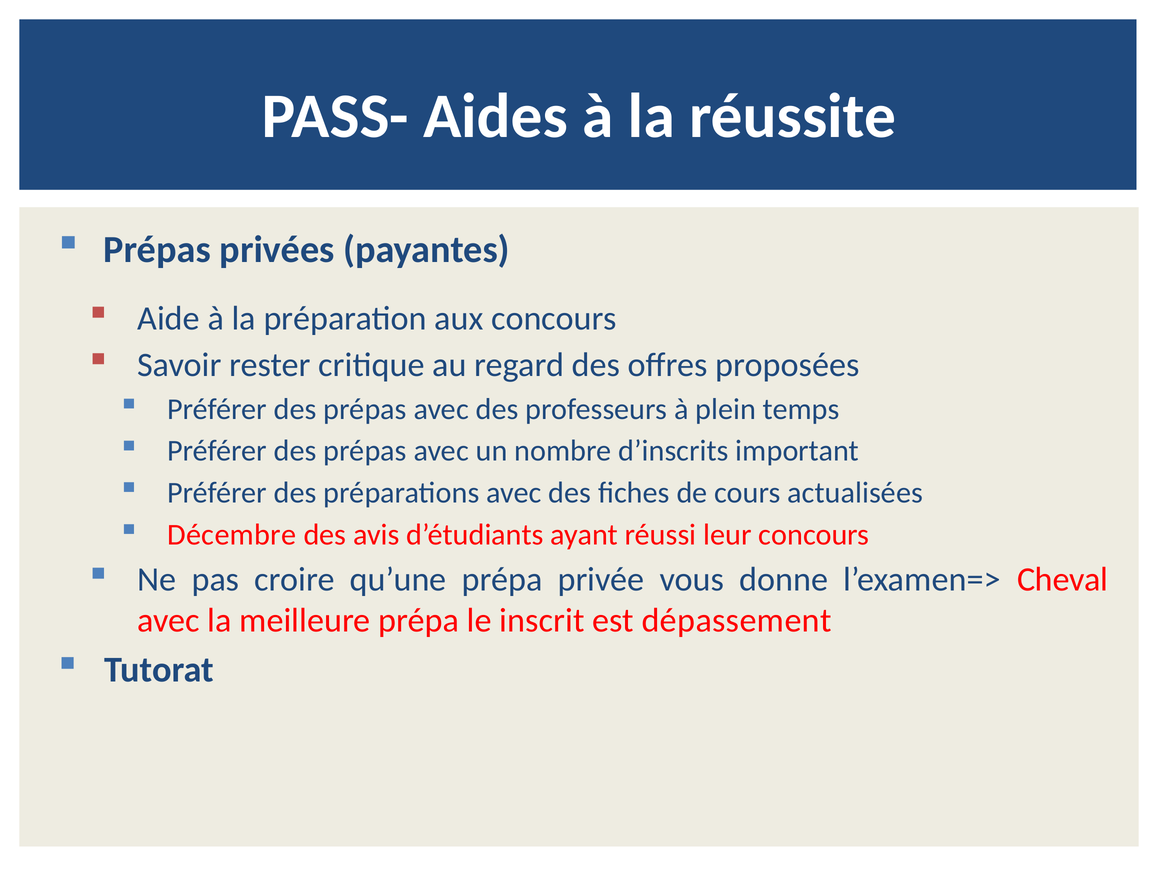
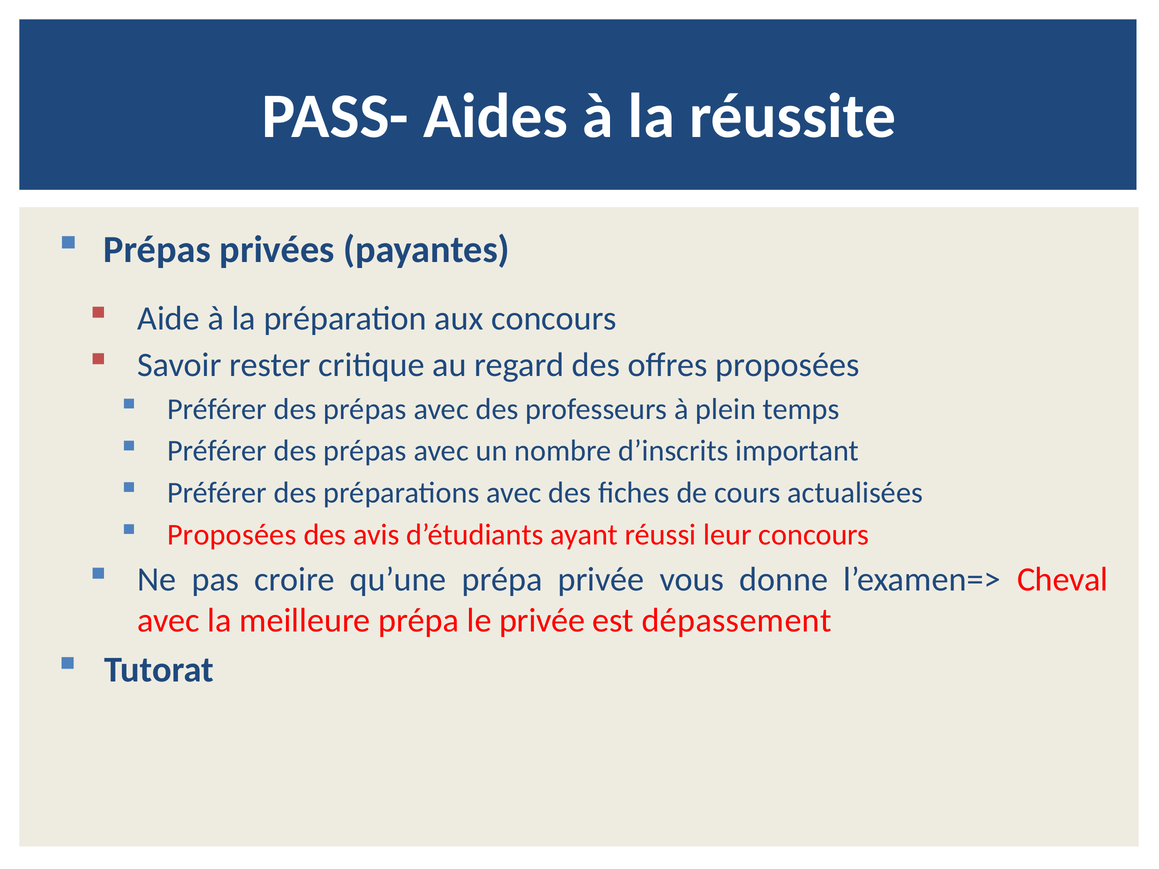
Décembre at (232, 535): Décembre -> Proposées
le inscrit: inscrit -> privée
